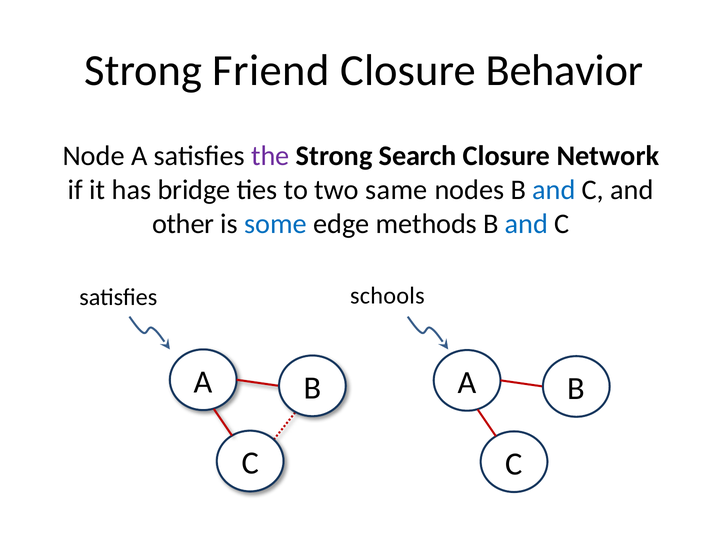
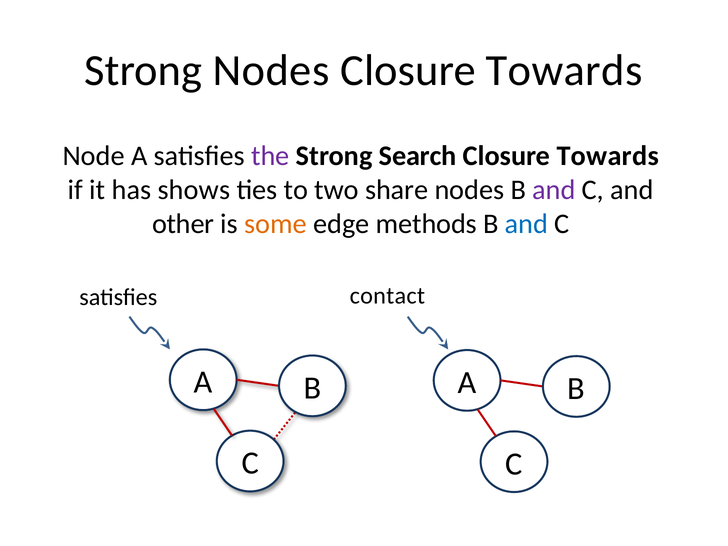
Strong Friend: Friend -> Nodes
Behavior at (564, 70): Behavior -> Towards
Network at (608, 156): Network -> Towards
bridge: bridge -> shows
same: same -> share
and at (554, 190) colour: blue -> purple
some colour: blue -> orange
schools: schools -> contact
